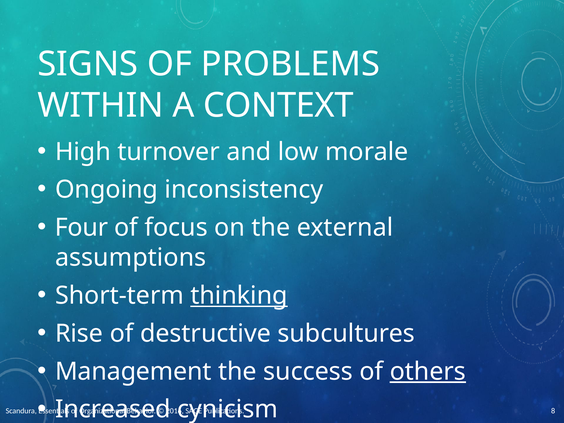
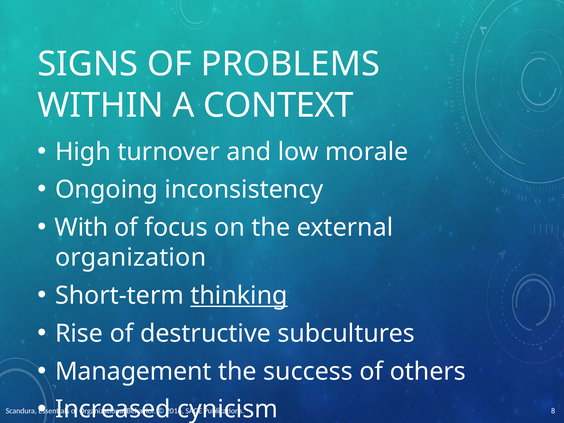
Four: Four -> With
assumptions: assumptions -> organization
others underline: present -> none
